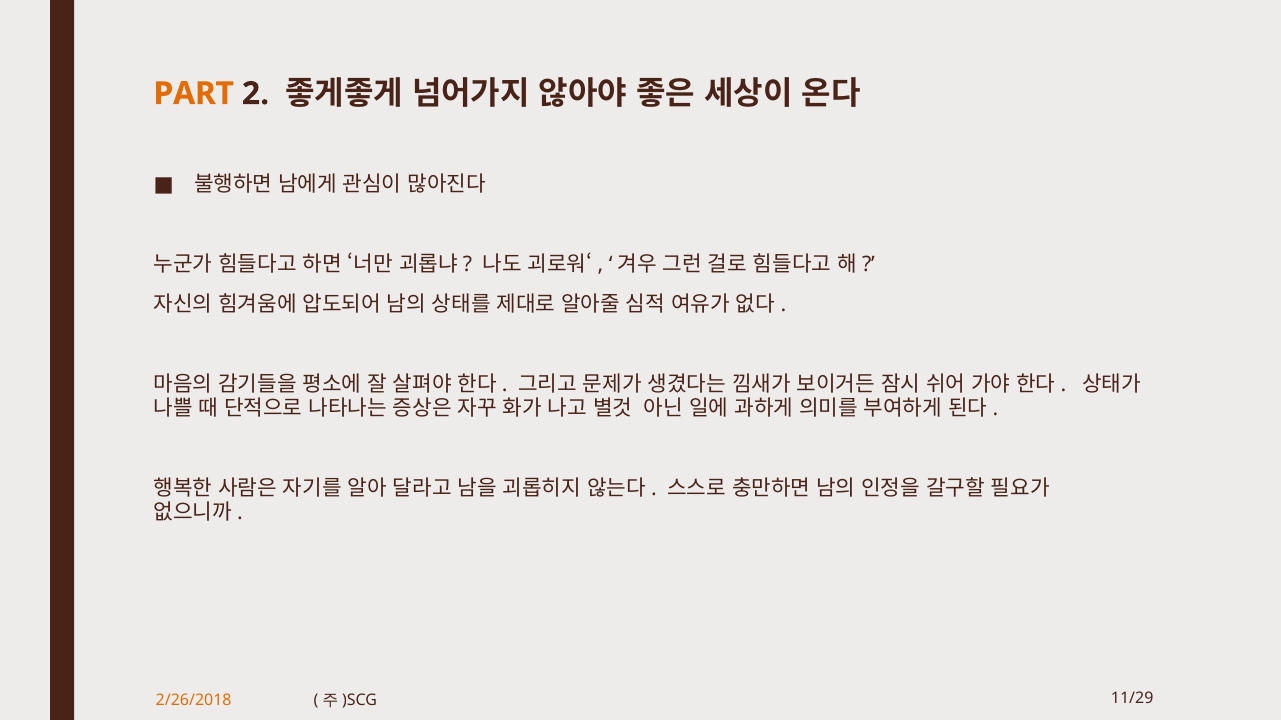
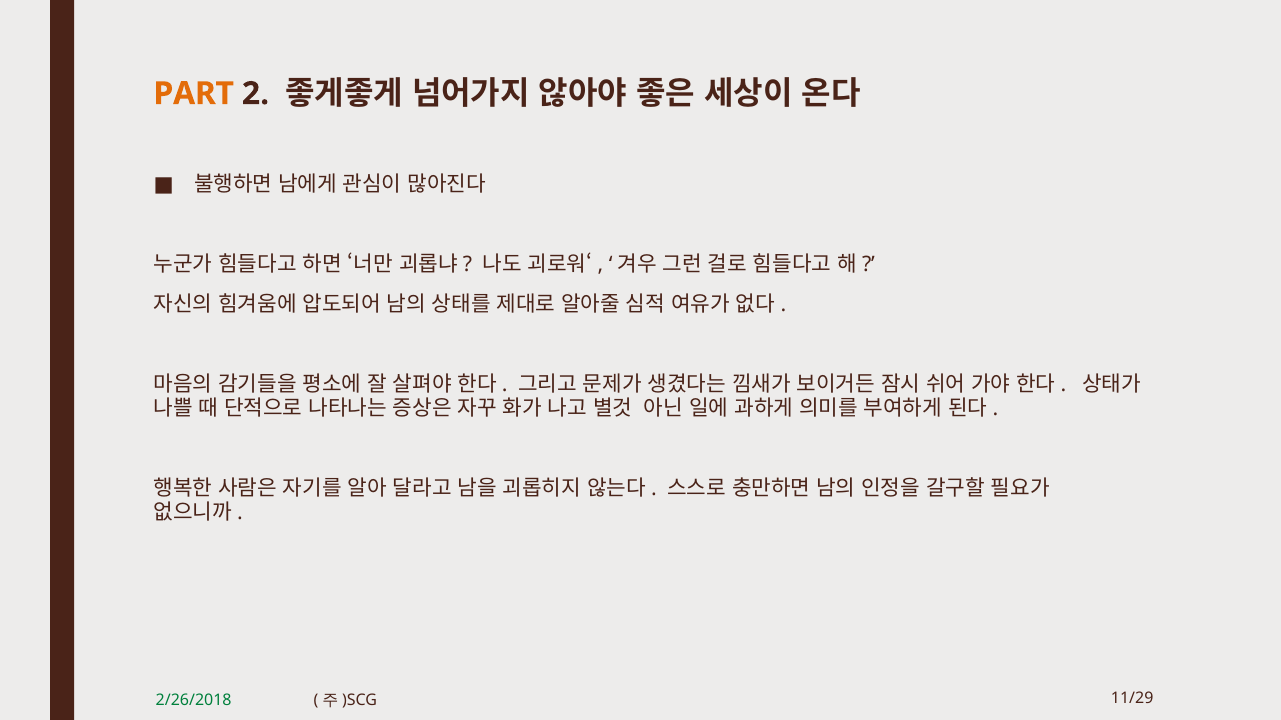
2/26/2018 colour: orange -> green
